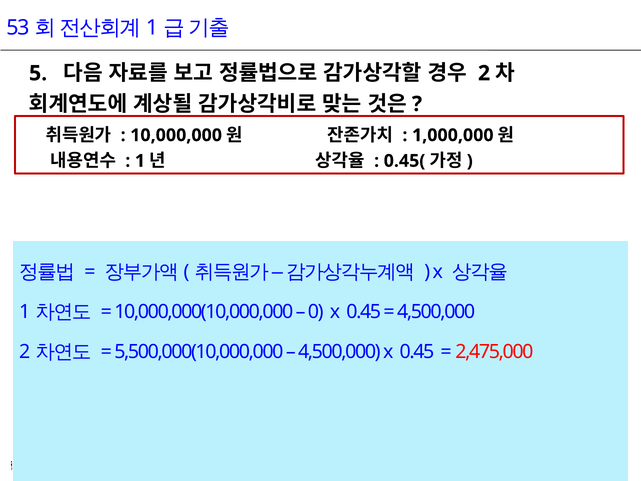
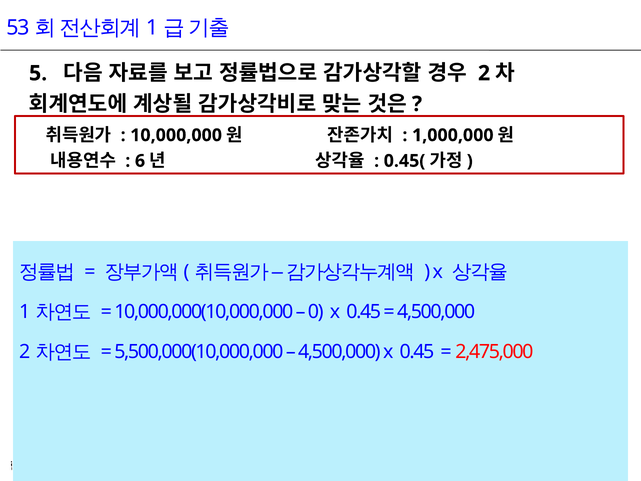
1 at (140, 161): 1 -> 6
